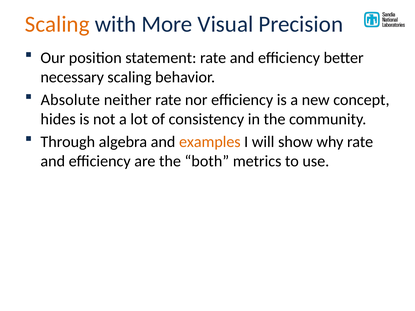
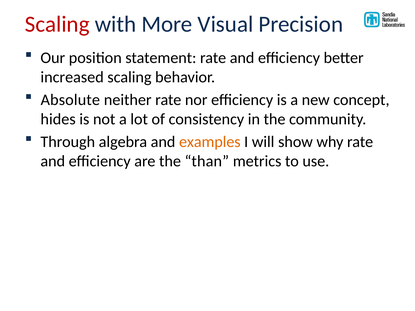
Scaling at (57, 24) colour: orange -> red
necessary: necessary -> increased
both: both -> than
